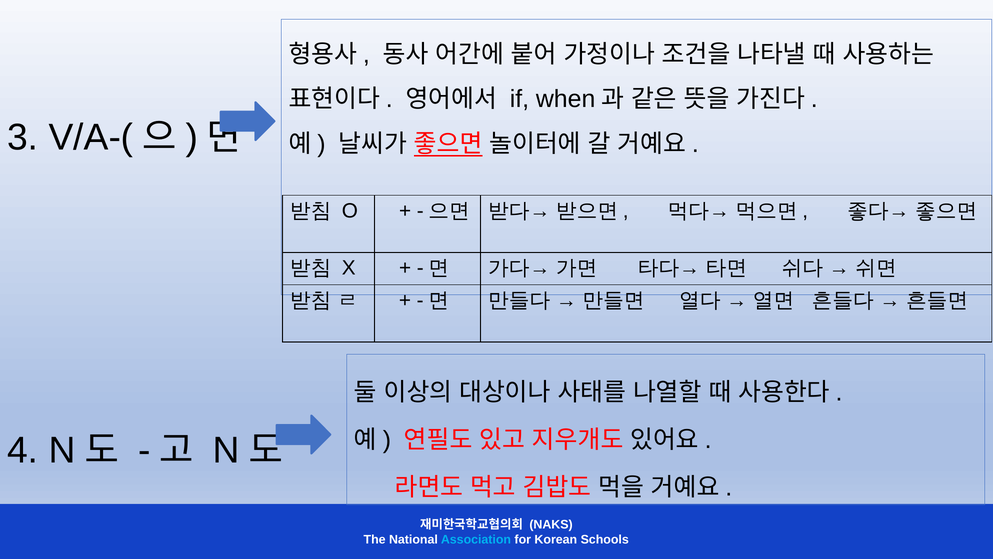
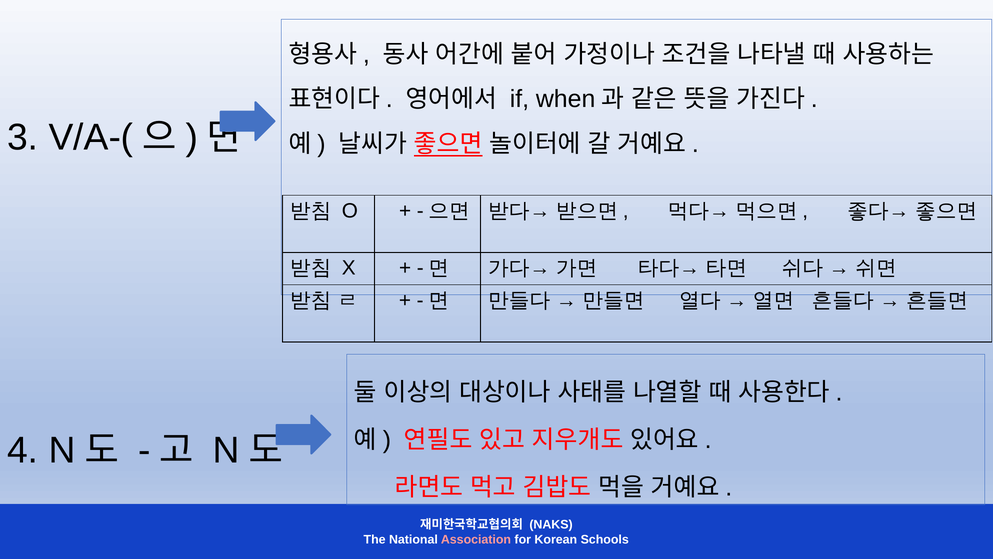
Association colour: light blue -> pink
